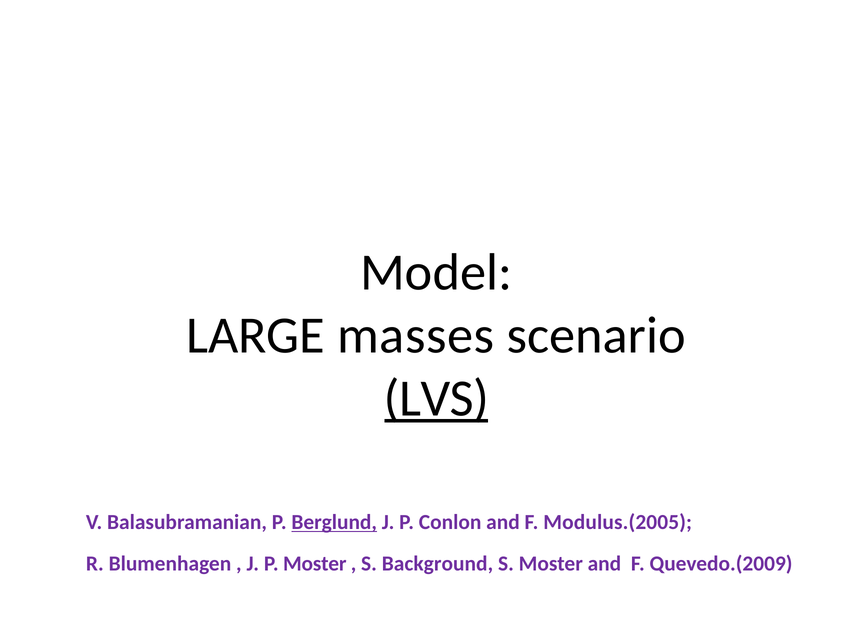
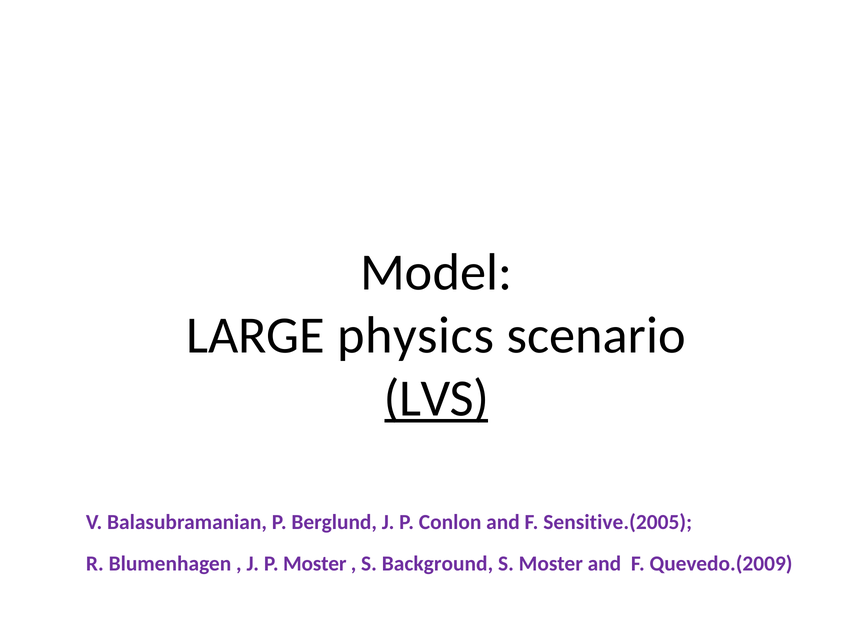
masses: masses -> physics
Berglund underline: present -> none
Modulus.(2005: Modulus.(2005 -> Sensitive.(2005
